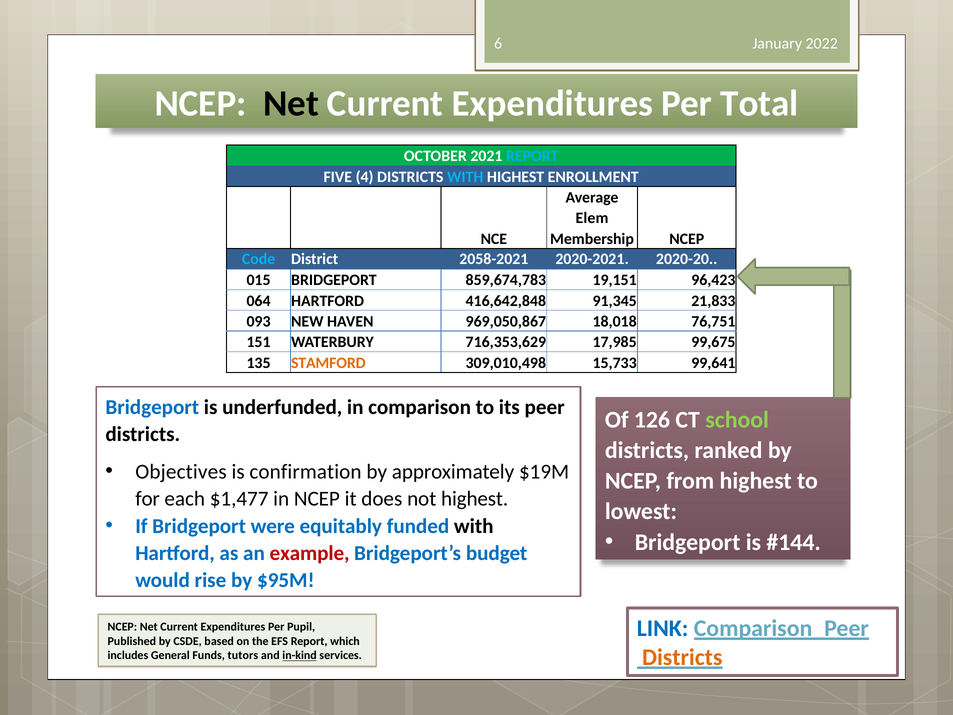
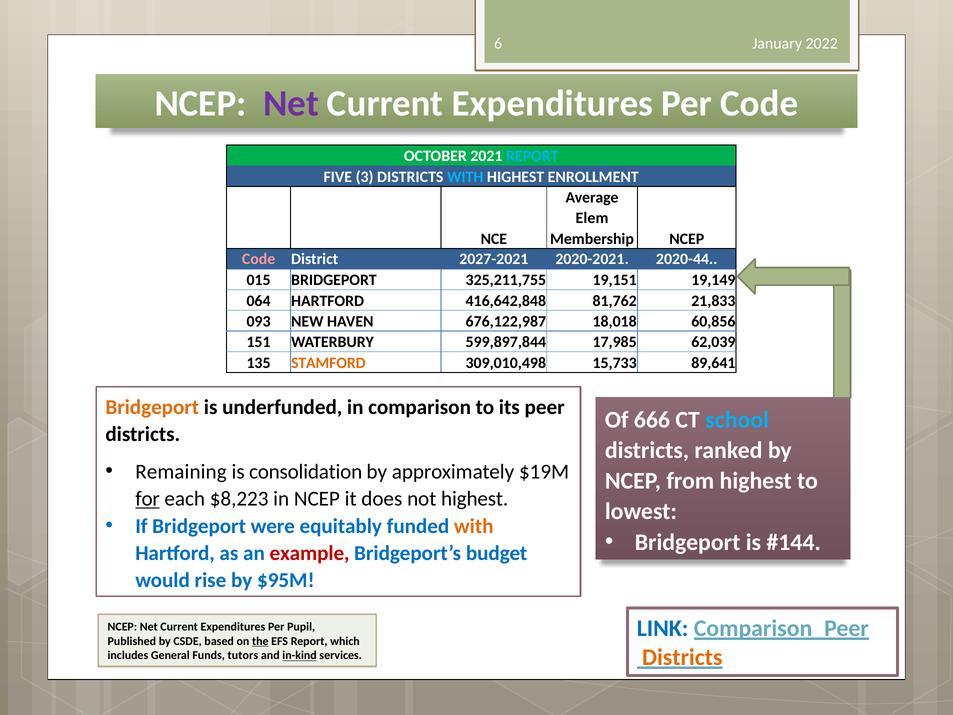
Net at (291, 104) colour: black -> purple
Per Total: Total -> Code
4: 4 -> 3
Code at (259, 259) colour: light blue -> pink
2058-2021: 2058-2021 -> 2027-2021
2020-20: 2020-20 -> 2020-44
859,674,783: 859,674,783 -> 325,211,755
96,423: 96,423 -> 19,149
91,345: 91,345 -> 81,762
969,050,867: 969,050,867 -> 676,122,987
76,751: 76,751 -> 60,856
716,353,629: 716,353,629 -> 599,897,844
99,675: 99,675 -> 62,039
99,641: 99,641 -> 89,641
Bridgeport at (152, 407) colour: blue -> orange
126: 126 -> 666
school colour: light green -> light blue
Objectives: Objectives -> Remaining
confirmation: confirmation -> consolidation
for underline: none -> present
$1,477: $1,477 -> $8,223
with at (474, 526) colour: black -> orange
the underline: none -> present
